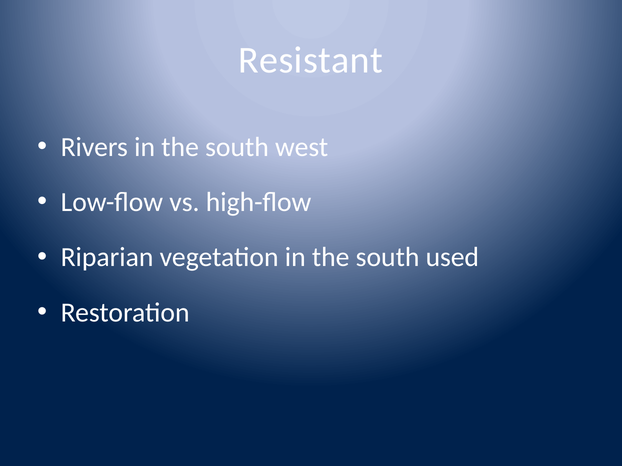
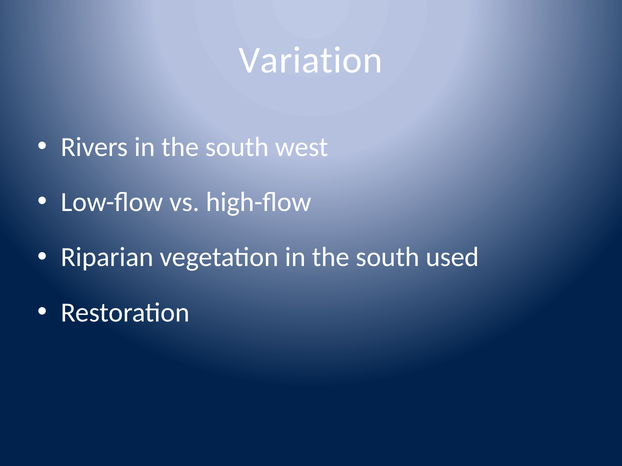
Resistant: Resistant -> Variation
